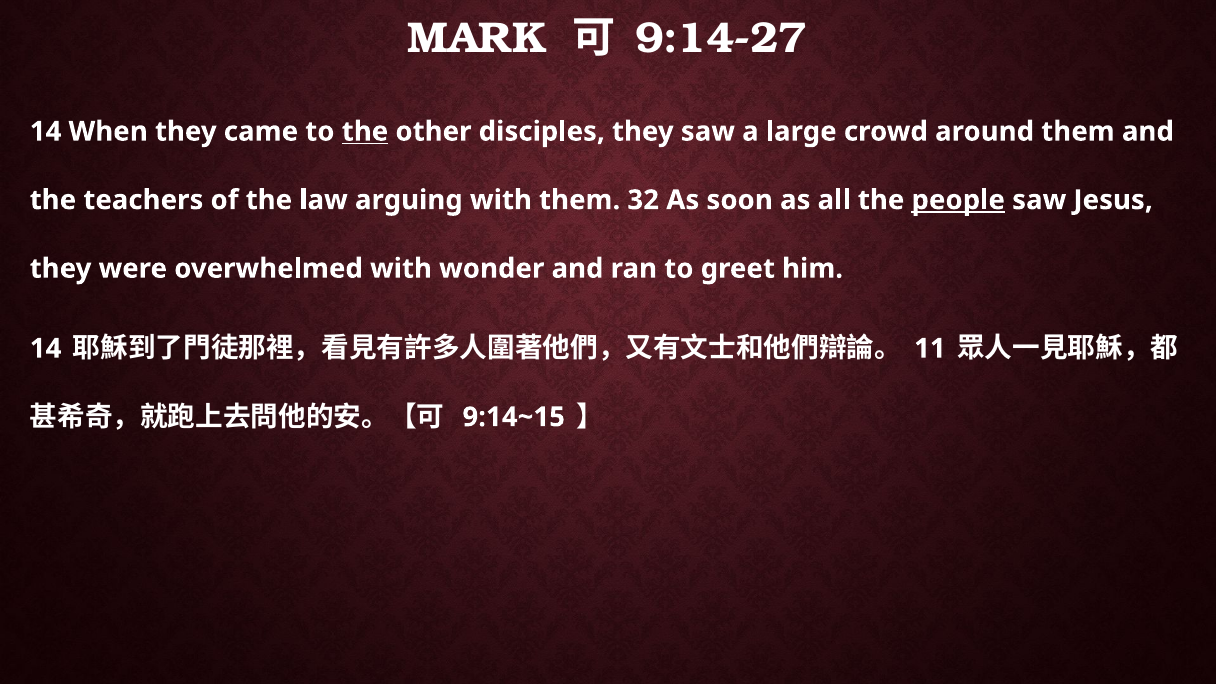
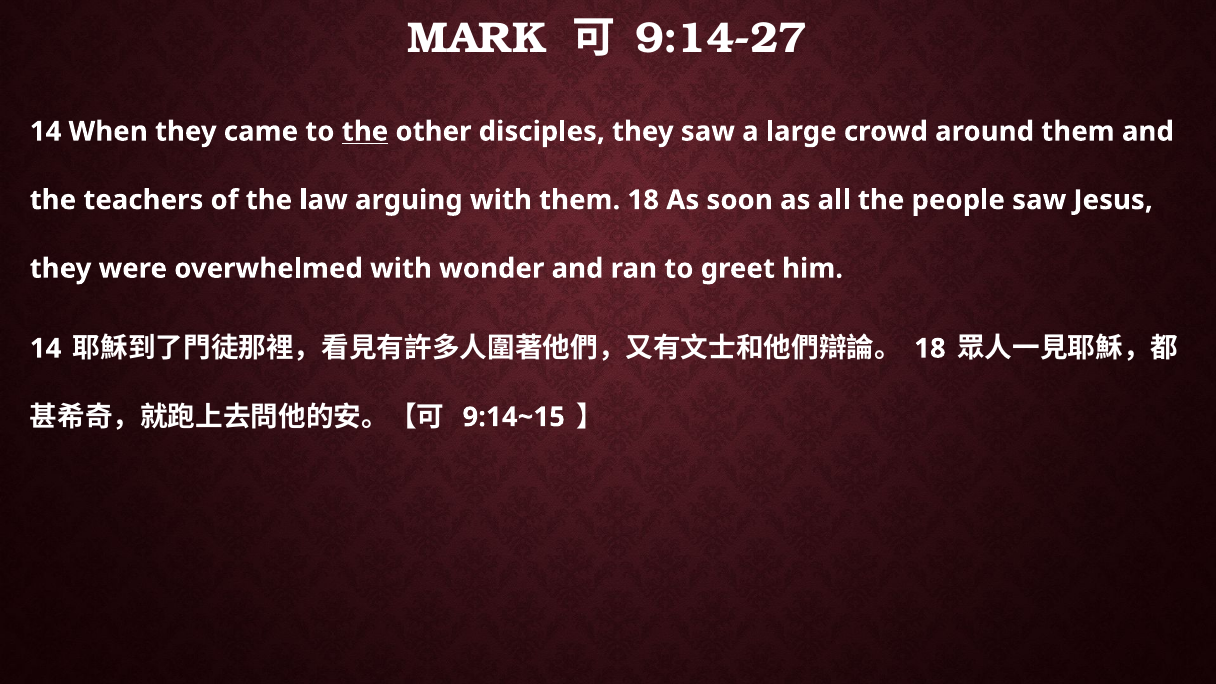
them 32: 32 -> 18
people underline: present -> none
11 at (930, 349): 11 -> 18
